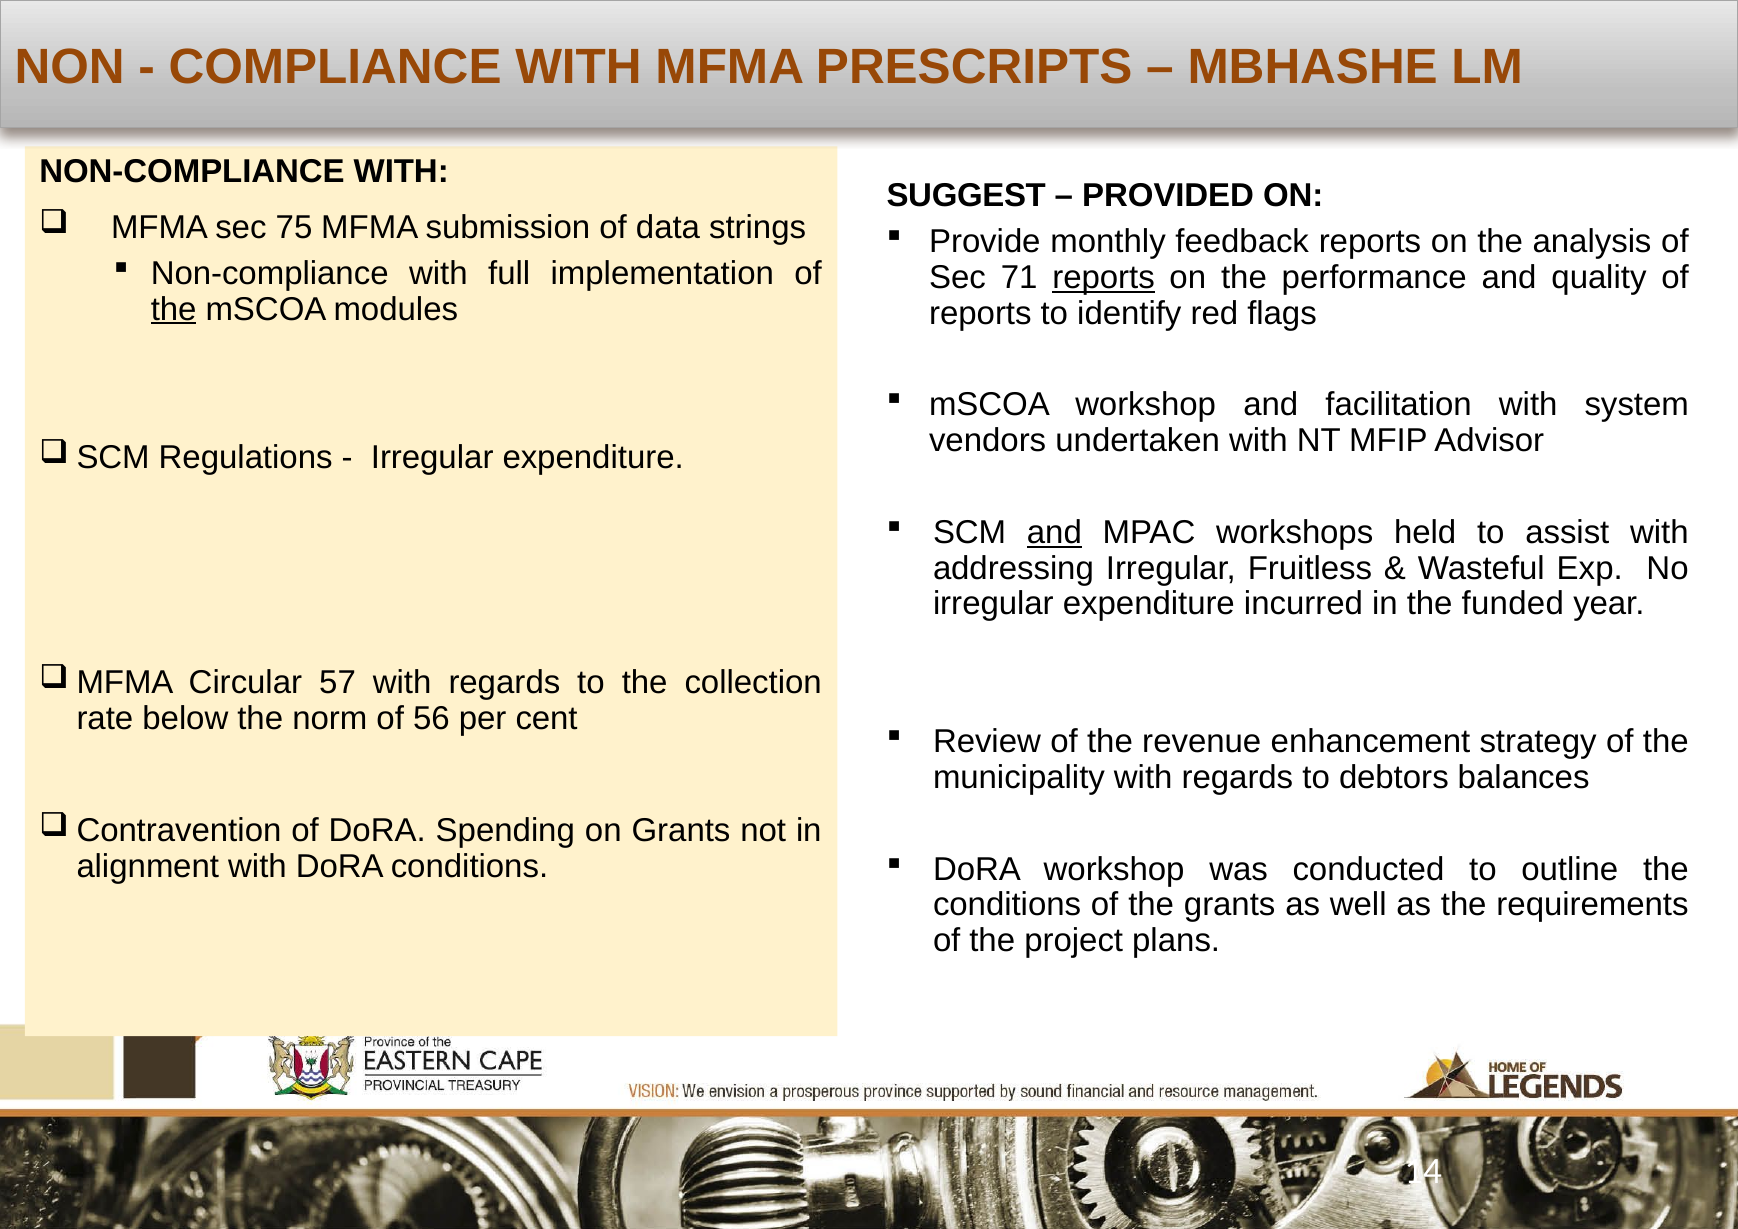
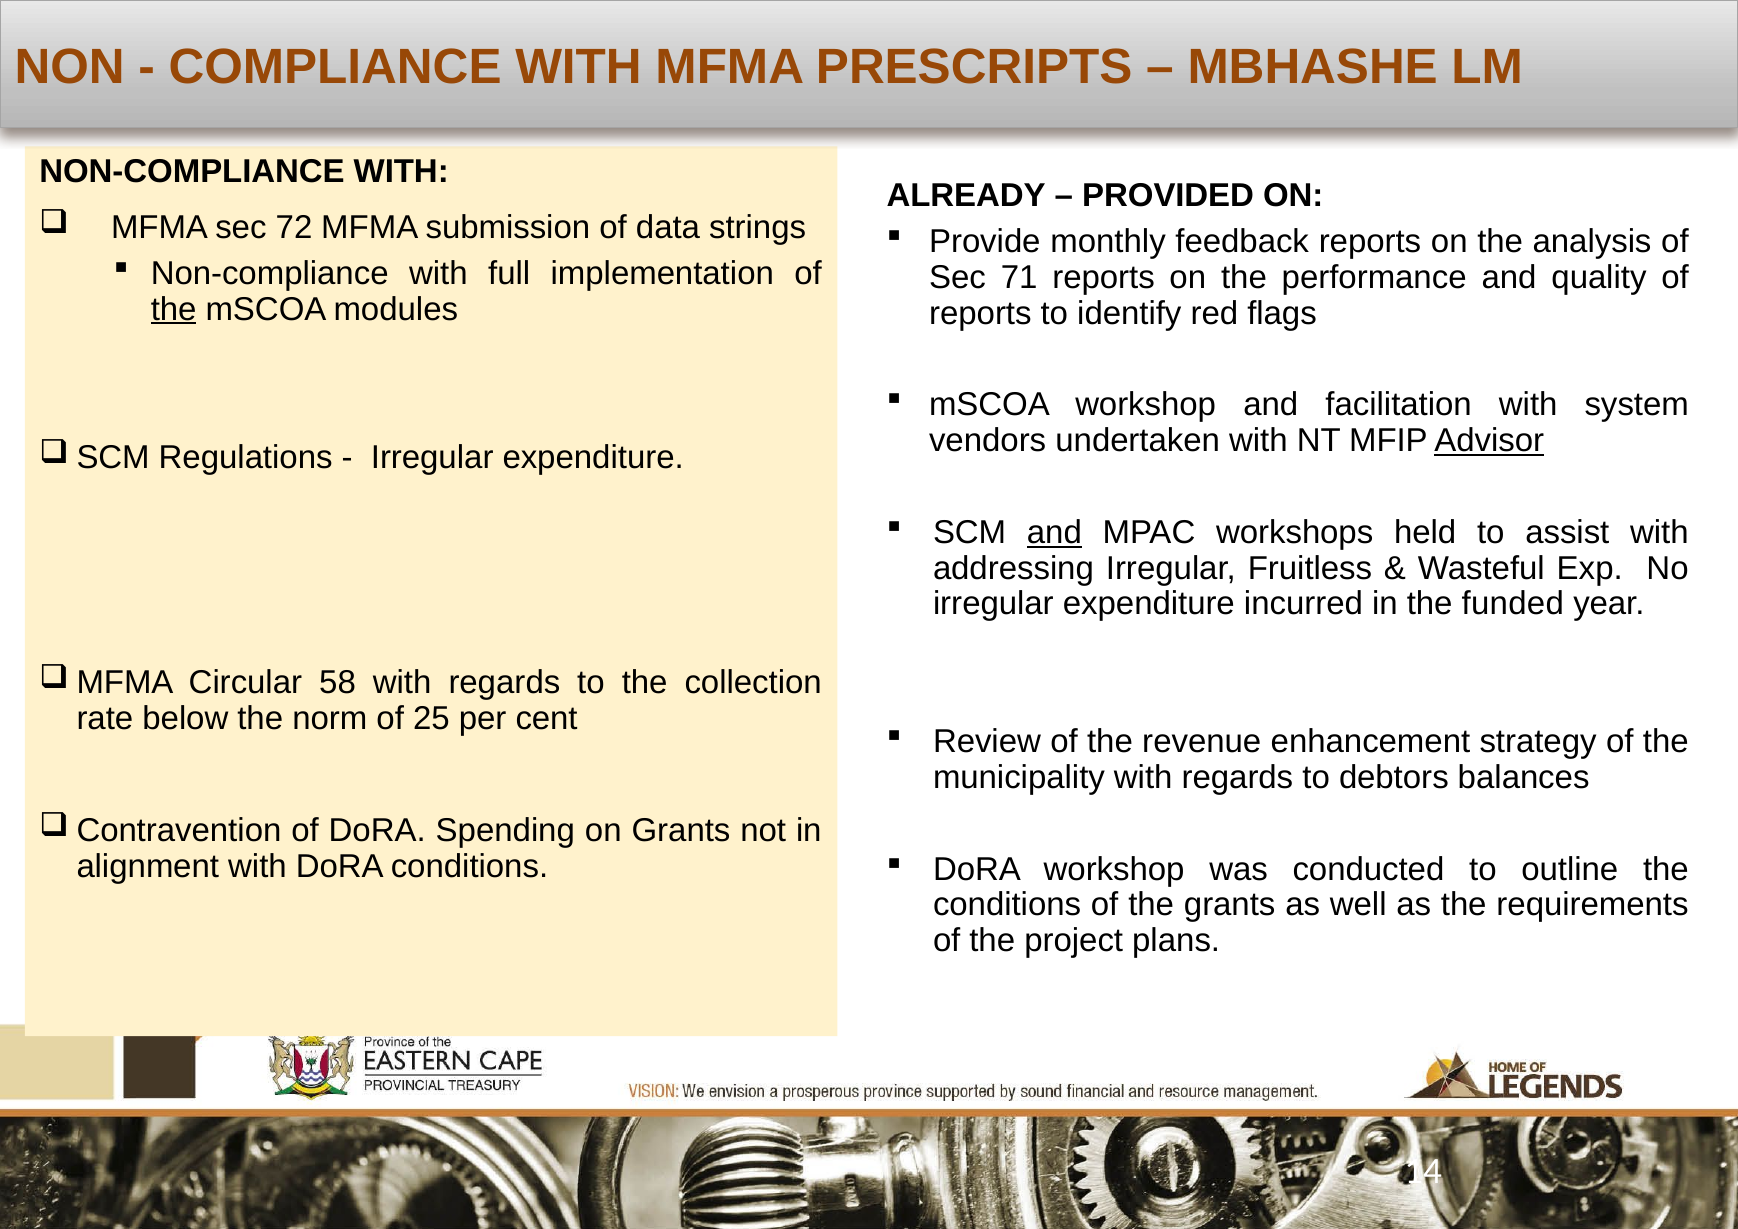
SUGGEST: SUGGEST -> ALREADY
75: 75 -> 72
reports at (1104, 277) underline: present -> none
Advisor underline: none -> present
57: 57 -> 58
56: 56 -> 25
